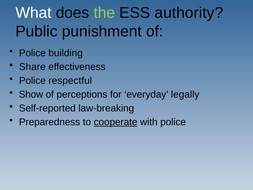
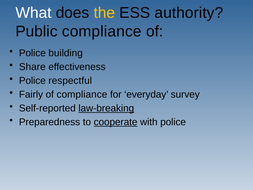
the colour: light green -> yellow
Public punishment: punishment -> compliance
Show: Show -> Fairly
of perceptions: perceptions -> compliance
legally: legally -> survey
law-breaking underline: none -> present
